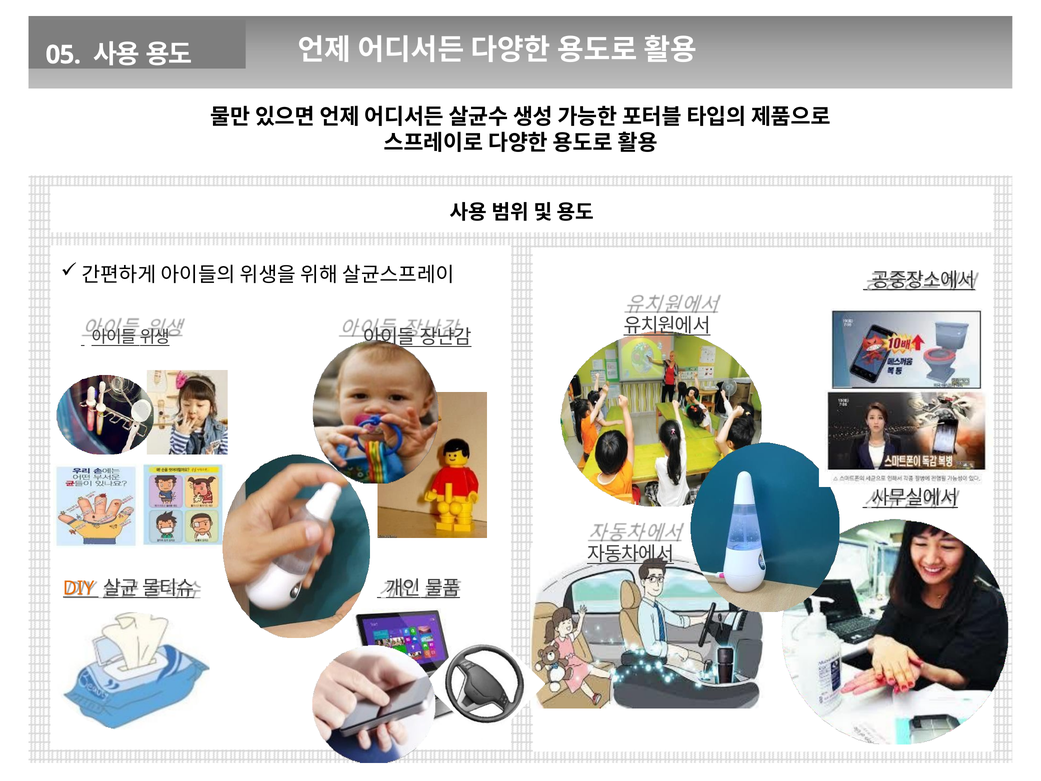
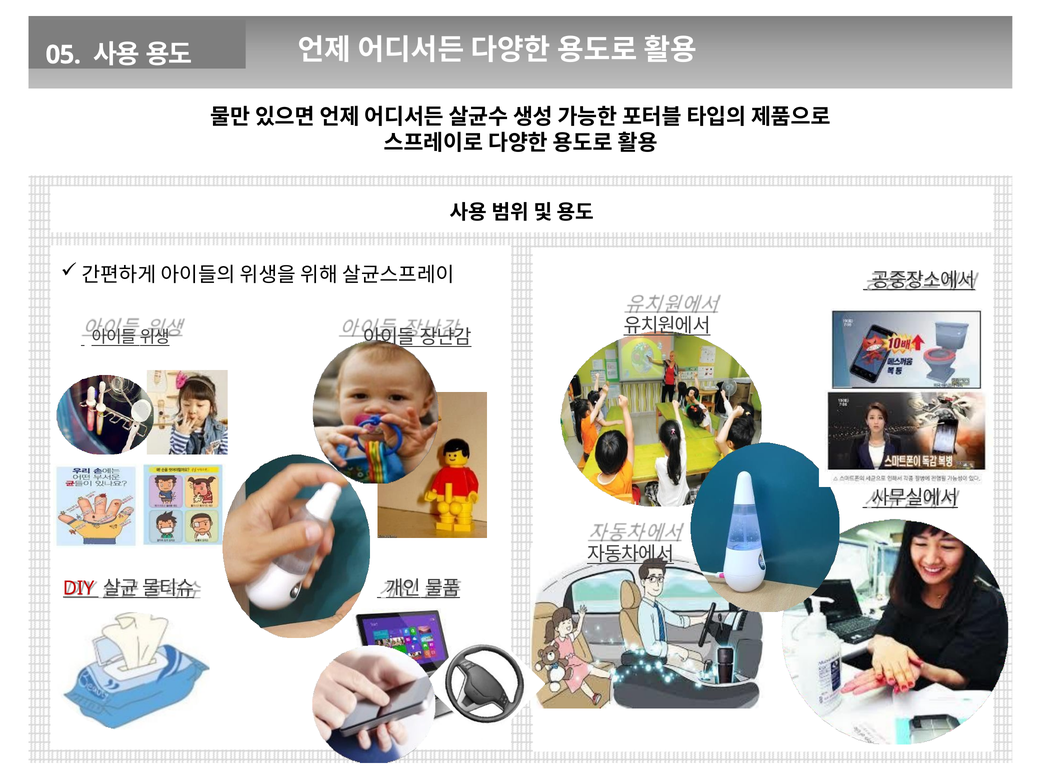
DIY colour: orange -> red
